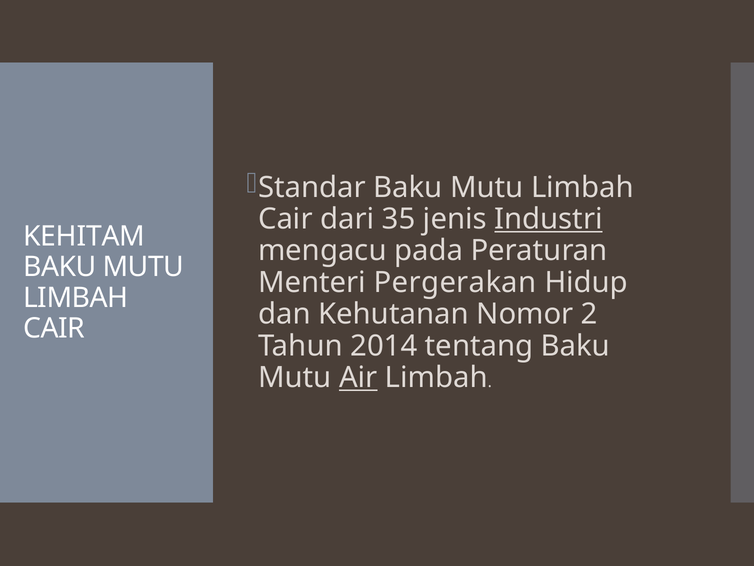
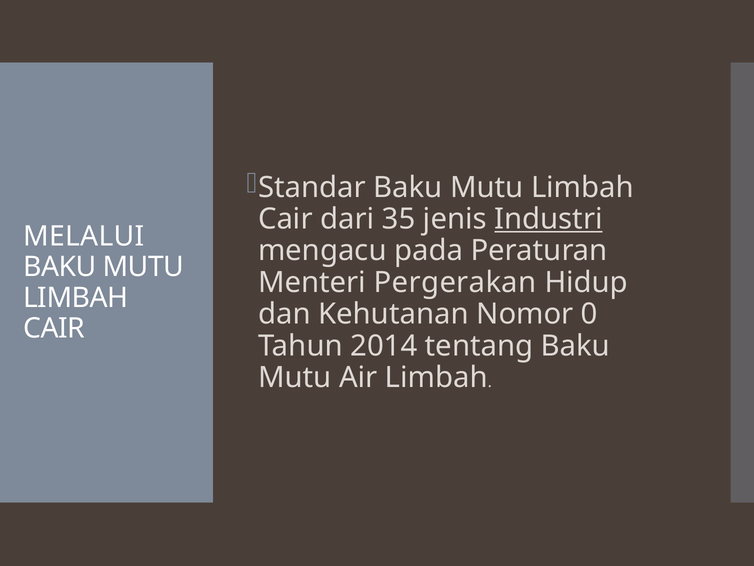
KEHITAM: KEHITAM -> MELALUI
2: 2 -> 0
Air underline: present -> none
